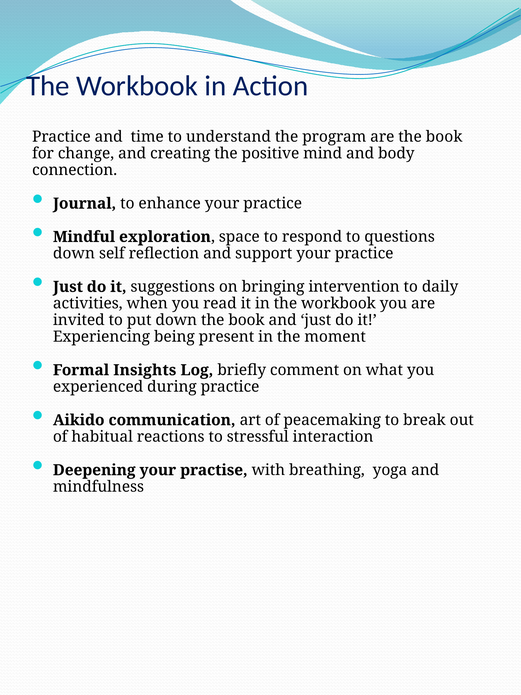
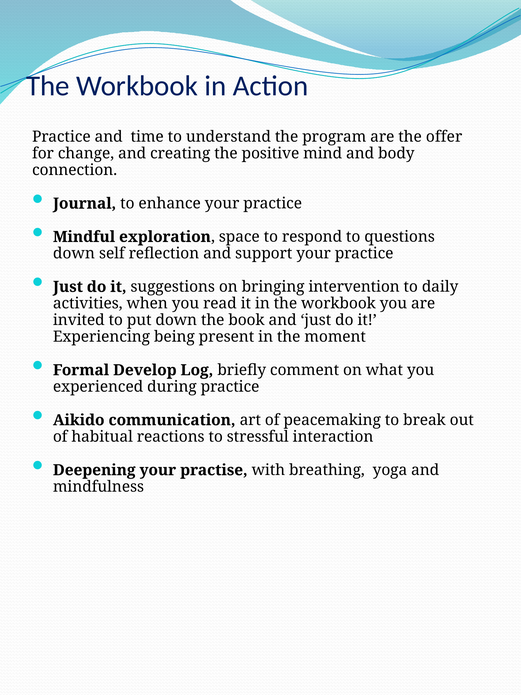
are the book: book -> offer
Insights: Insights -> Develop
